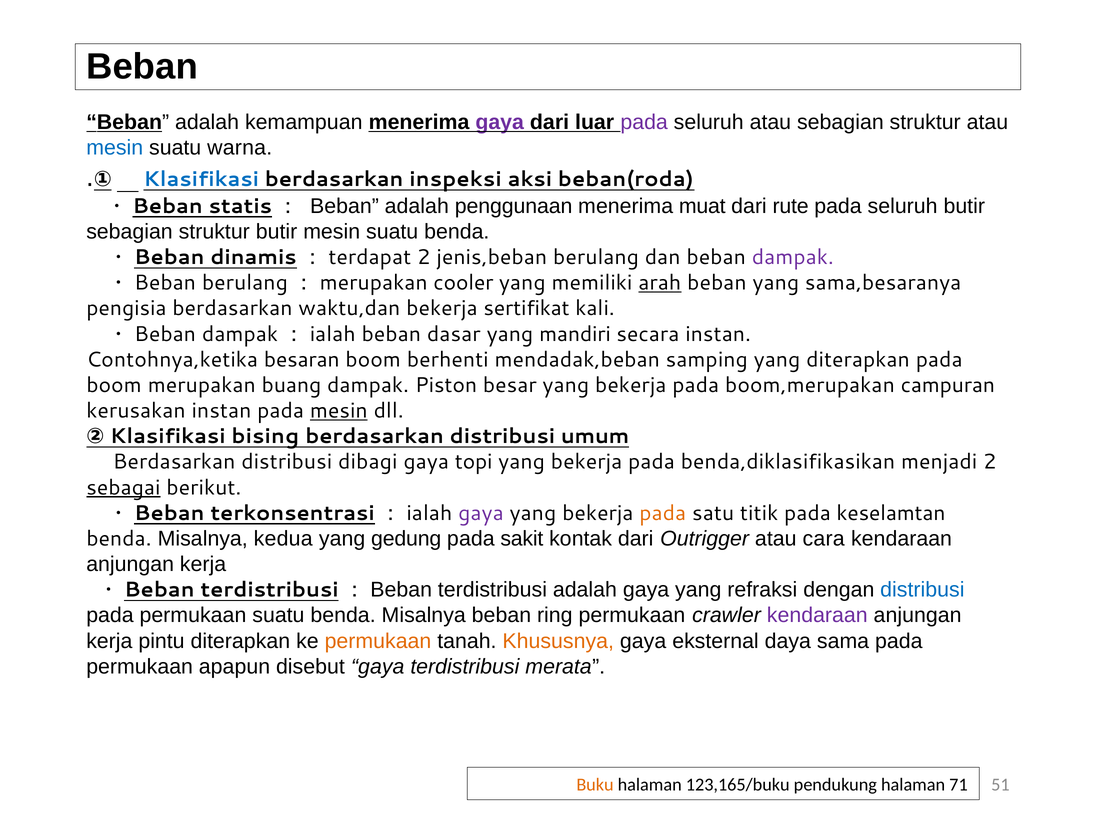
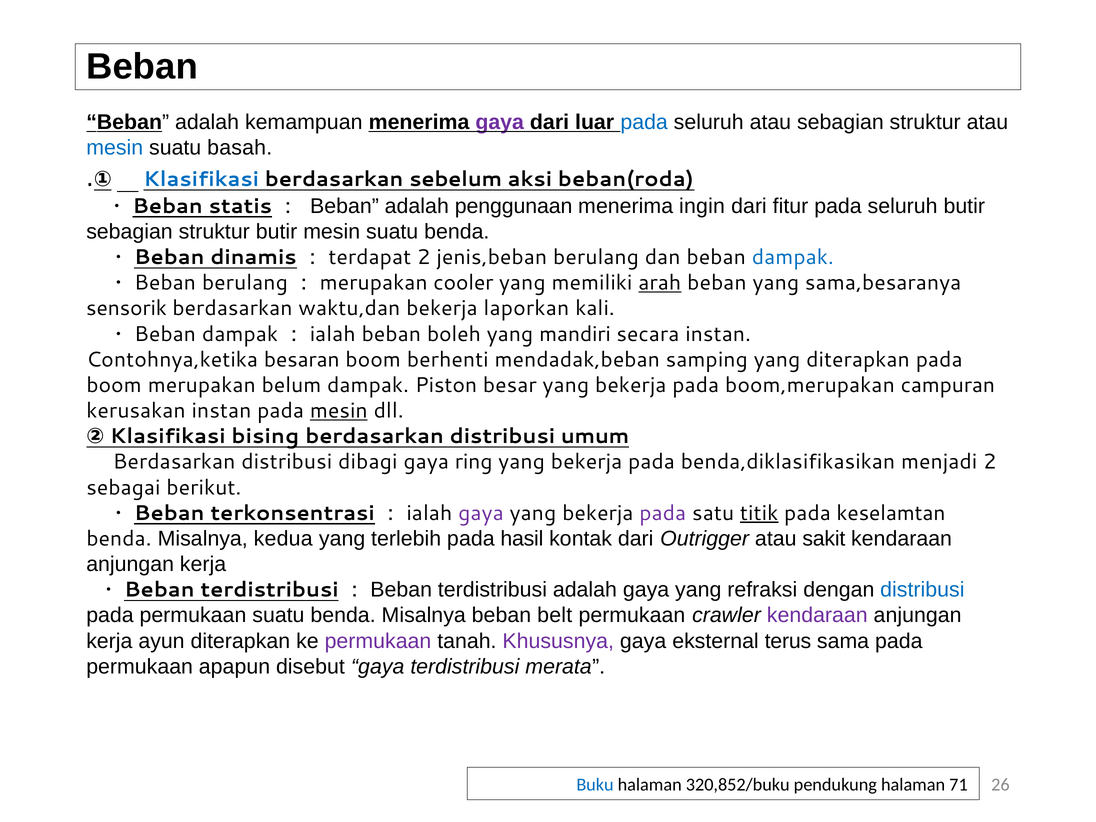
pada at (644, 122) colour: purple -> blue
warna: warna -> basah
inspeksi: inspeksi -> sebelum
muat: muat -> ingin
rute: rute -> fitur
dampak at (793, 257) colour: purple -> blue
pengisia: pengisia -> sensorik
sertifikat: sertifikat -> laporkan
dasar: dasar -> boleh
buang: buang -> belum
topi: topi -> ring
sebagai underline: present -> none
pada at (663, 513) colour: orange -> purple
titik underline: none -> present
gedung: gedung -> terlebih
sakit: sakit -> hasil
cara: cara -> sakit
ring: ring -> belt
pintu: pintu -> ayun
permukaan at (378, 641) colour: orange -> purple
Khususnya colour: orange -> purple
daya: daya -> terus
Buku colour: orange -> blue
123,165/buku: 123,165/buku -> 320,852/buku
51: 51 -> 26
